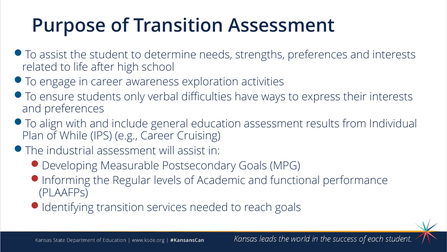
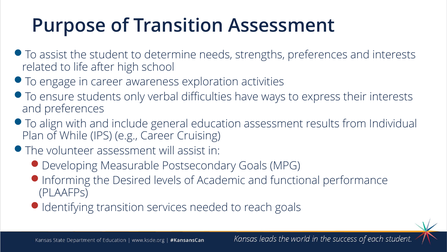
industrial: industrial -> volunteer
Regular: Regular -> Desired
